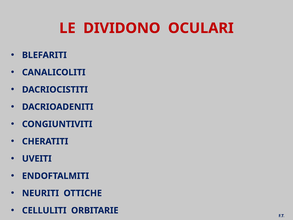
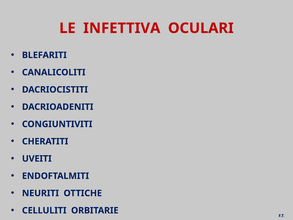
DIVIDONO: DIVIDONO -> INFETTIVA
